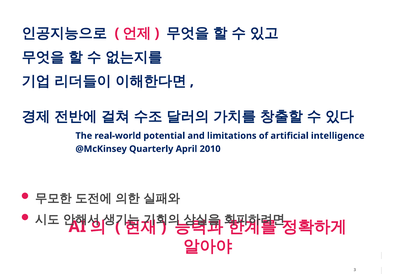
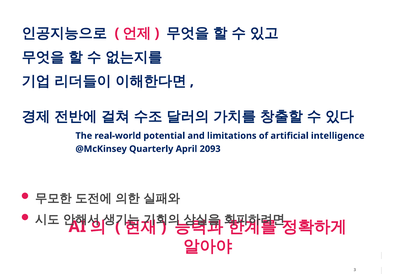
2010: 2010 -> 2093
